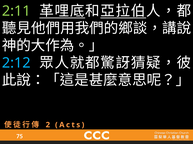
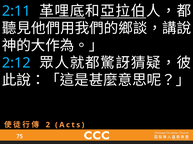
2:11 colour: light green -> light blue
